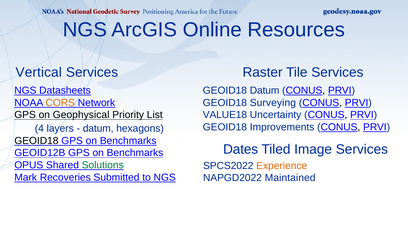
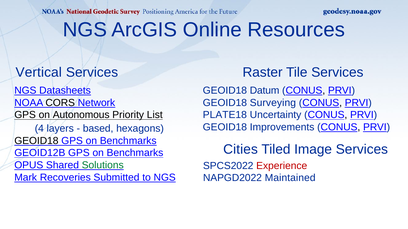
CORS colour: orange -> black
Geophysical: Geophysical -> Autonomous
VALUE18: VALUE18 -> PLATE18
datum at (98, 129): datum -> based
Dates: Dates -> Cities
Experience colour: orange -> red
